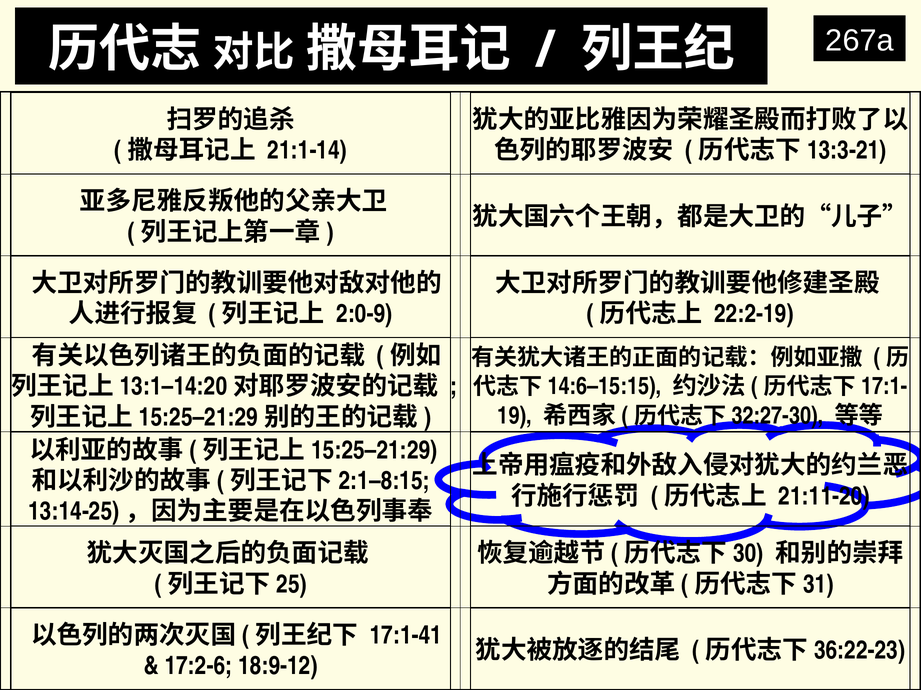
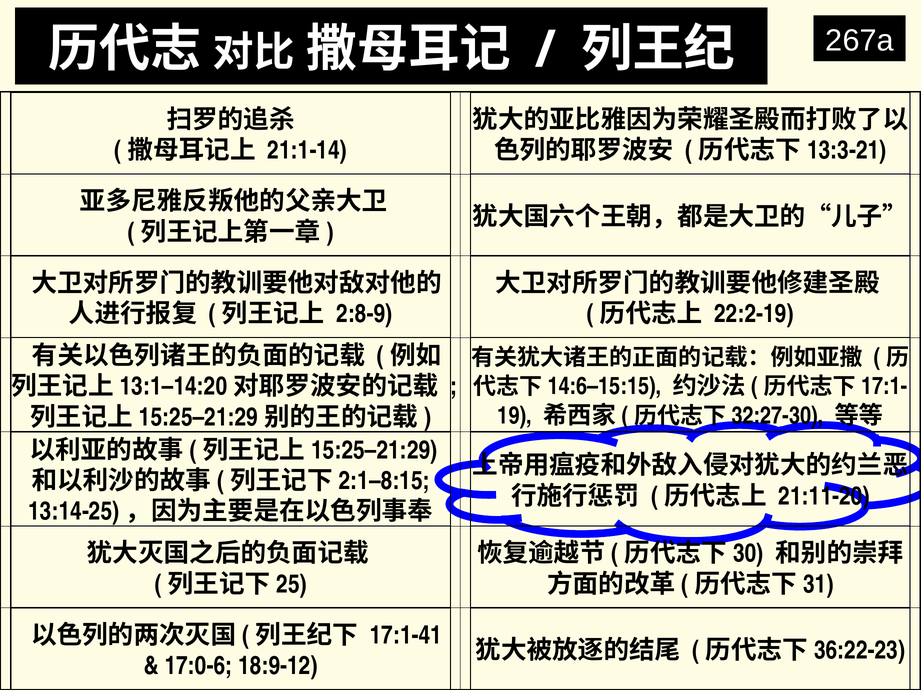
2:0-9: 2:0-9 -> 2:8-9
17:2-6: 17:2-6 -> 17:0-6
